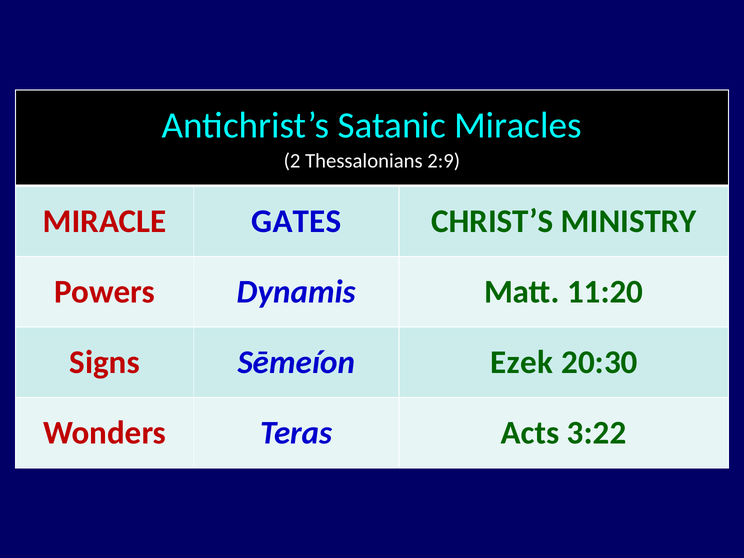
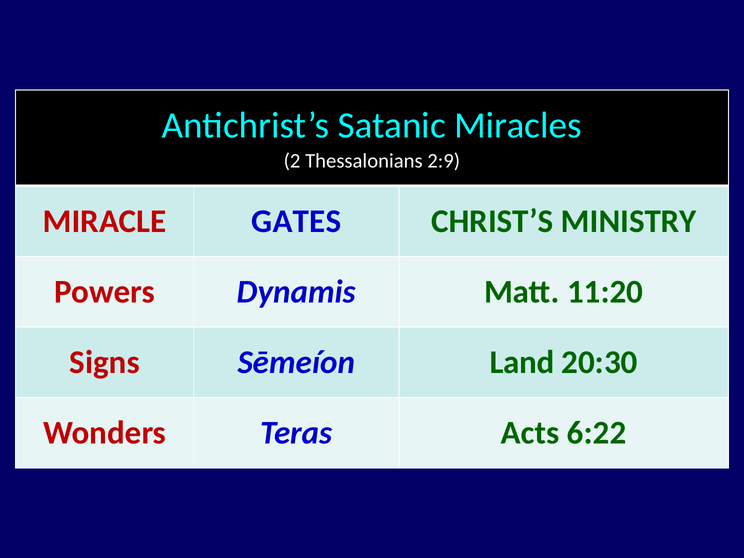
Ezek: Ezek -> Land
3:22: 3:22 -> 6:22
